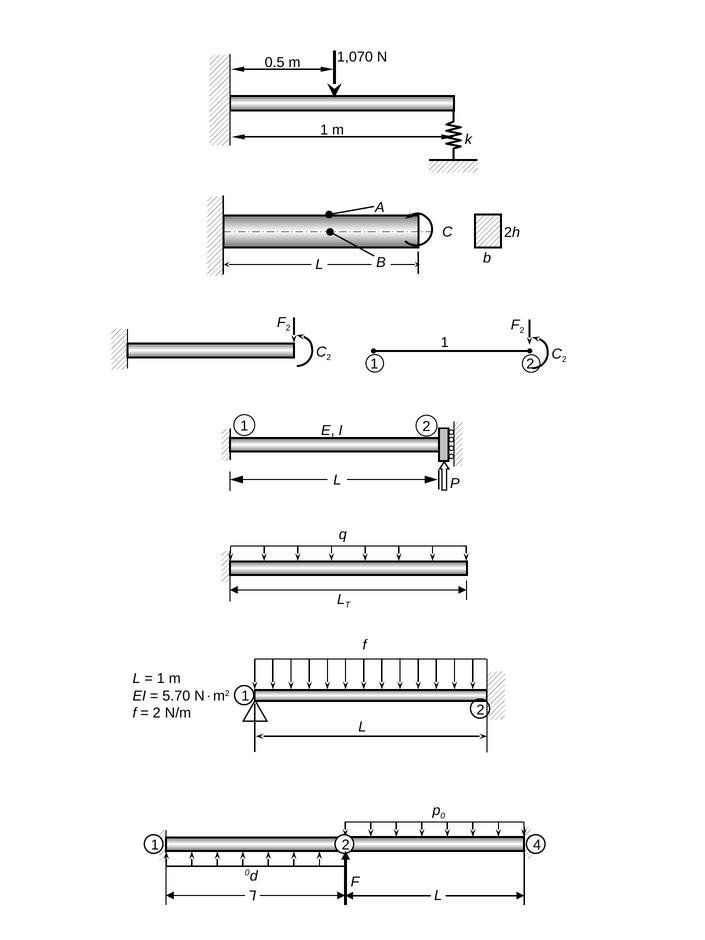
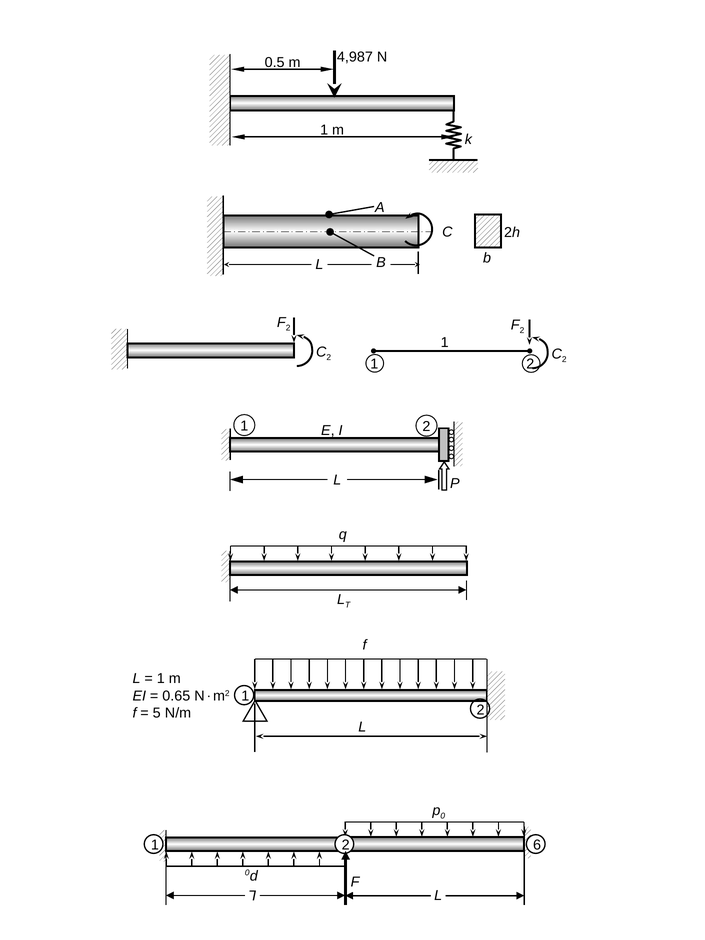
1,070: 1,070 -> 4,987
5.70: 5.70 -> 0.65
2 at (157, 713): 2 -> 5
4: 4 -> 6
